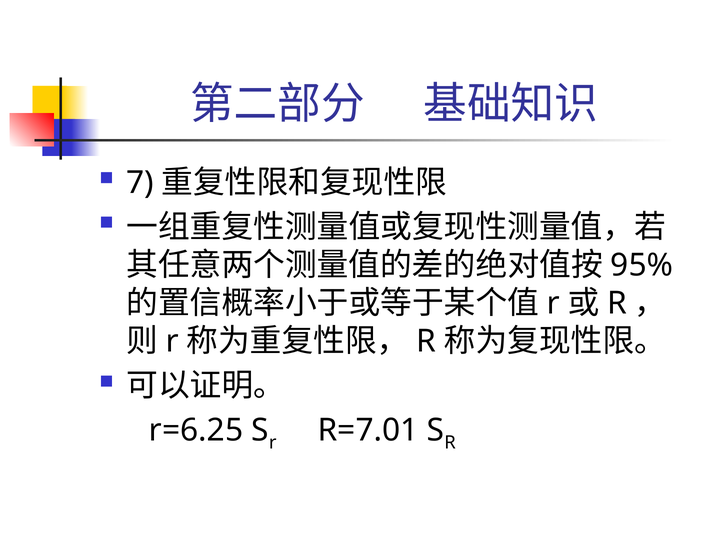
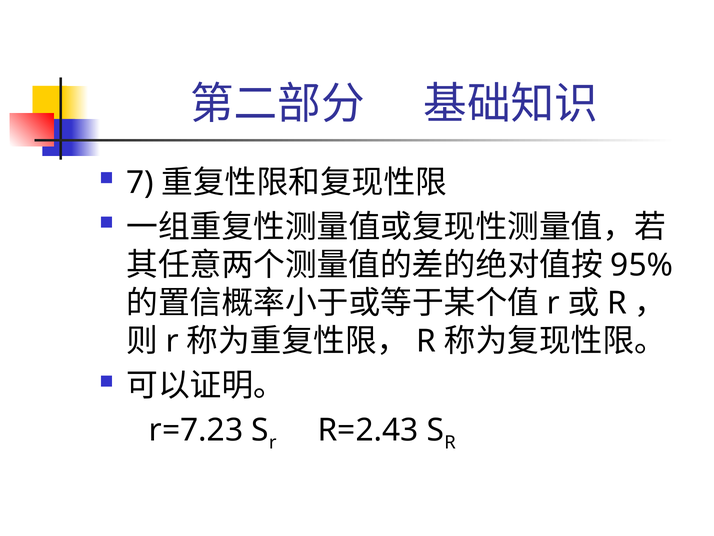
r=6.25: r=6.25 -> r=7.23
R=7.01: R=7.01 -> R=2.43
